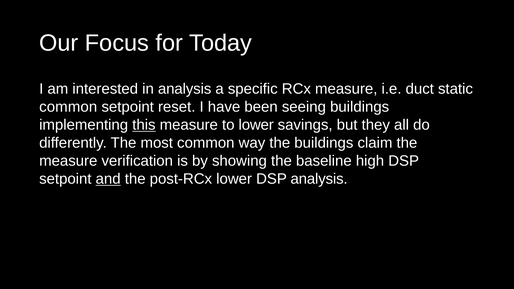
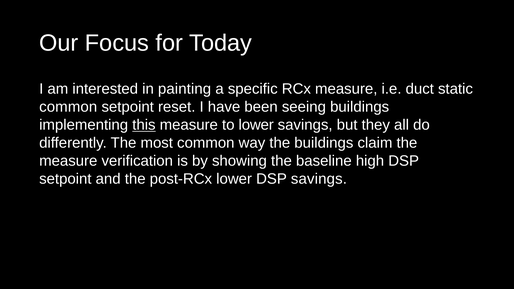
in analysis: analysis -> painting
and underline: present -> none
DSP analysis: analysis -> savings
